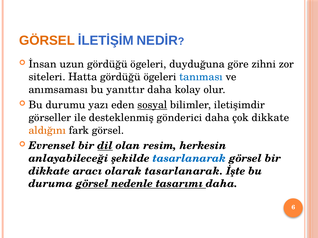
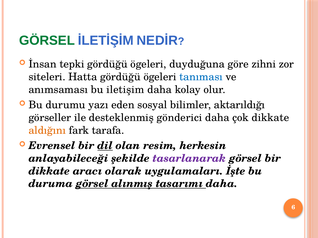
GÖRSEL at (47, 41) colour: orange -> green
uzun: uzun -> tepki
yanıttır: yanıttır -> iletişim
sosyal underline: present -> none
iletişimdir: iletişimdir -> aktarıldığı
fark görsel: görsel -> tarafa
tasarlanarak at (189, 159) colour: blue -> purple
olarak tasarlanarak: tasarlanarak -> uygulamaları
nedenle: nedenle -> alınmış
